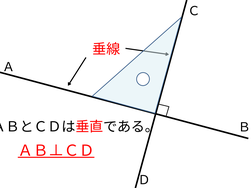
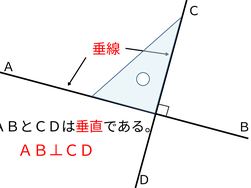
ＡＢ⊥ＣＤ underline: present -> none
